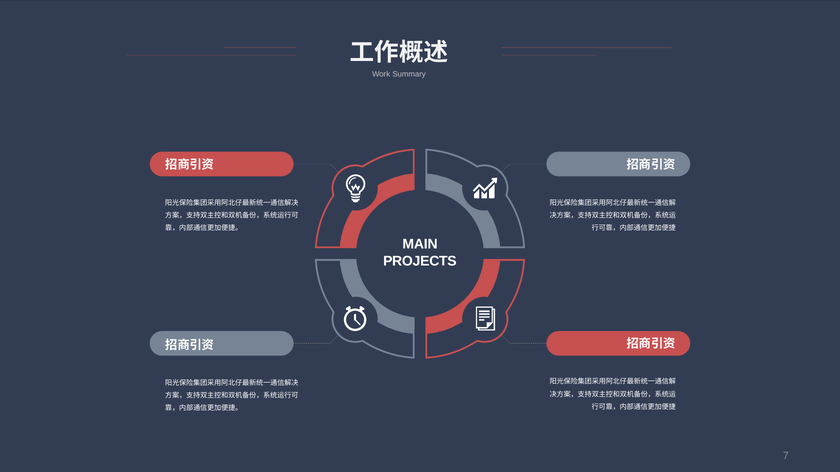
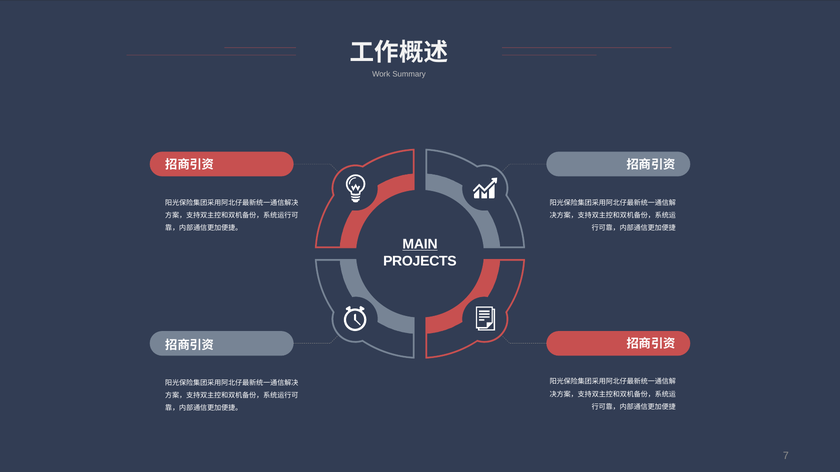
MAIN underline: none -> present
